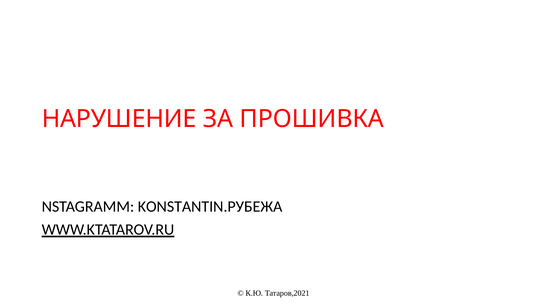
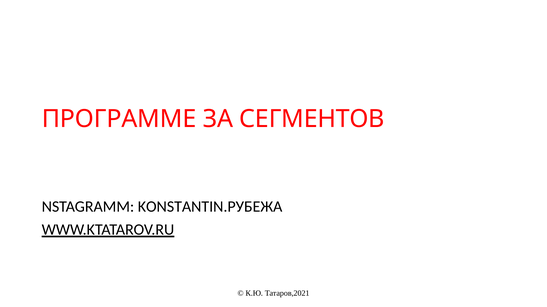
НАРУШЕНИЕ: НАРУШЕНИЕ -> ПРОГРАММЕ
ПРОШИВКА: ПРОШИВКА -> СЕГМЕНТОВ
